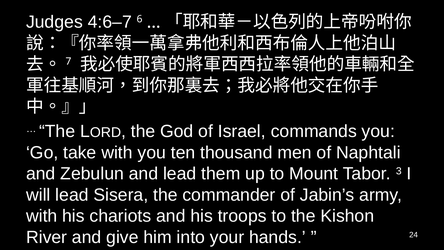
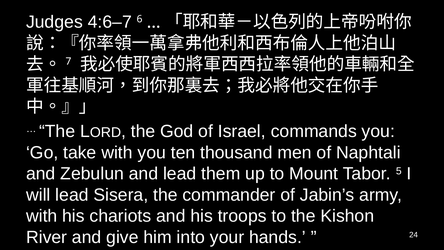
3: 3 -> 5
